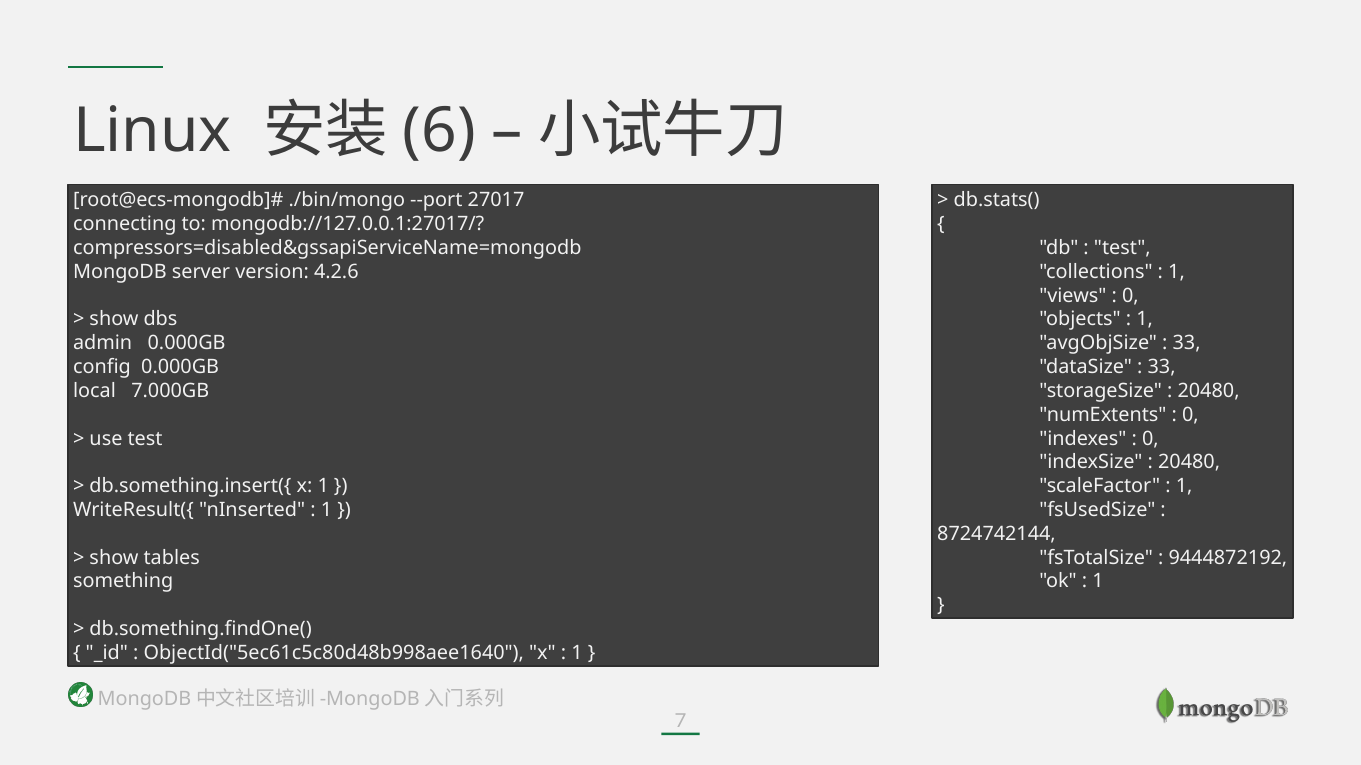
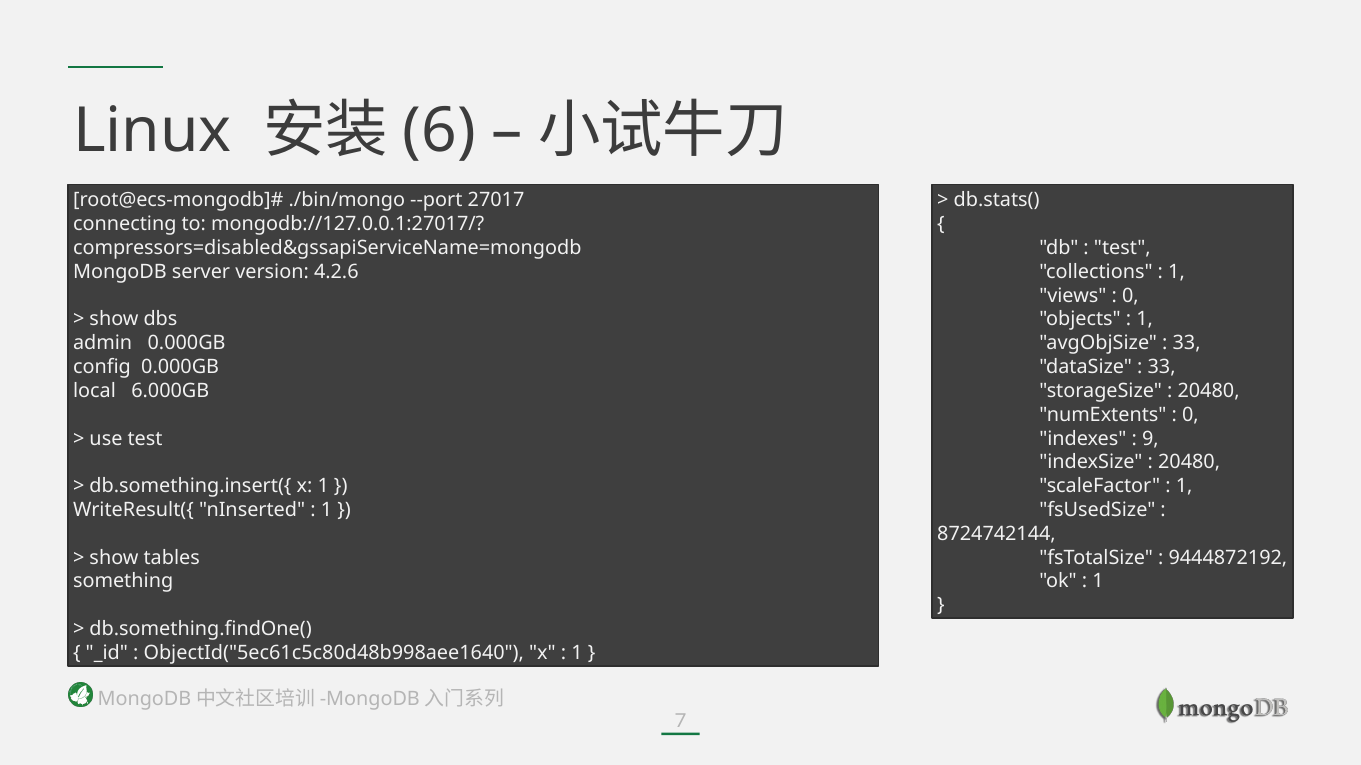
7.000GB: 7.000GB -> 6.000GB
0 at (1150, 439): 0 -> 9
